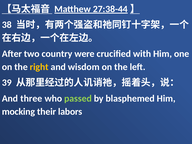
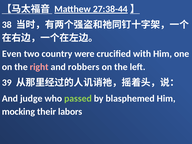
After: After -> Even
right colour: yellow -> pink
wisdom: wisdom -> robbers
three: three -> judge
